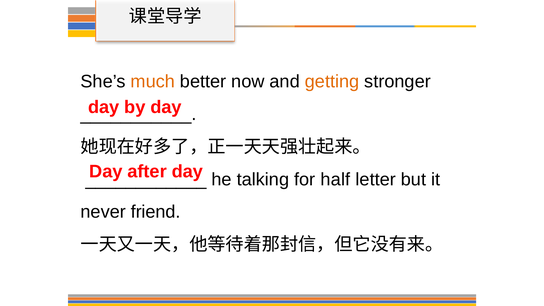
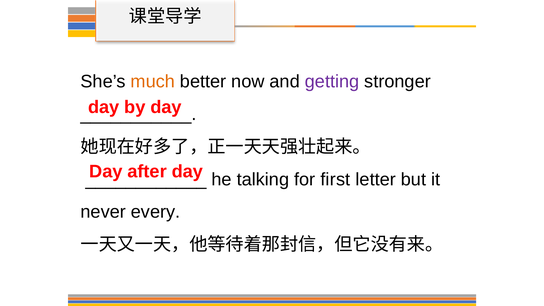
getting colour: orange -> purple
half: half -> first
friend: friend -> every
